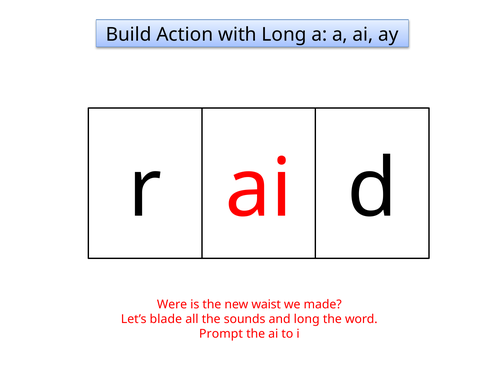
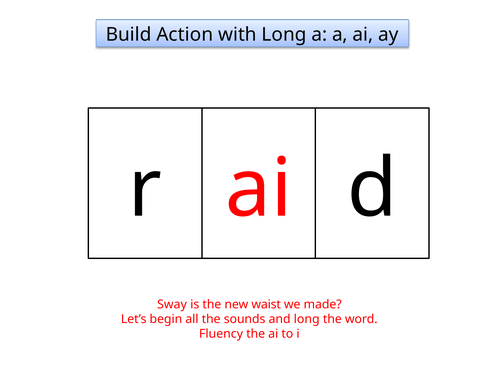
Were: Were -> Sway
blade: blade -> begin
Prompt: Prompt -> Fluency
